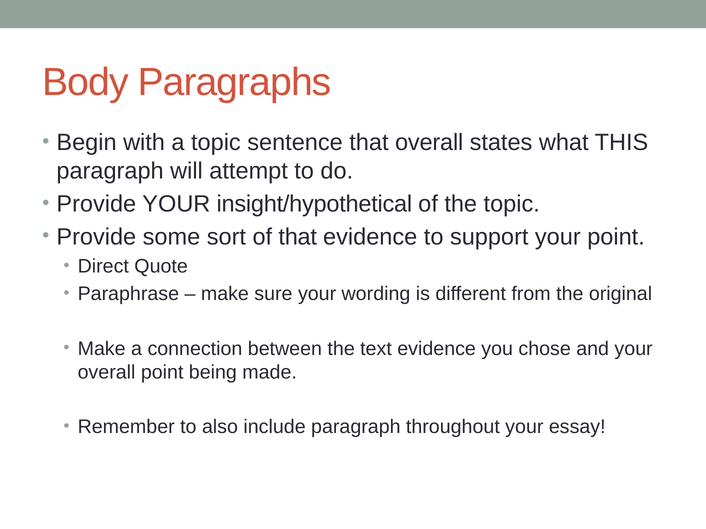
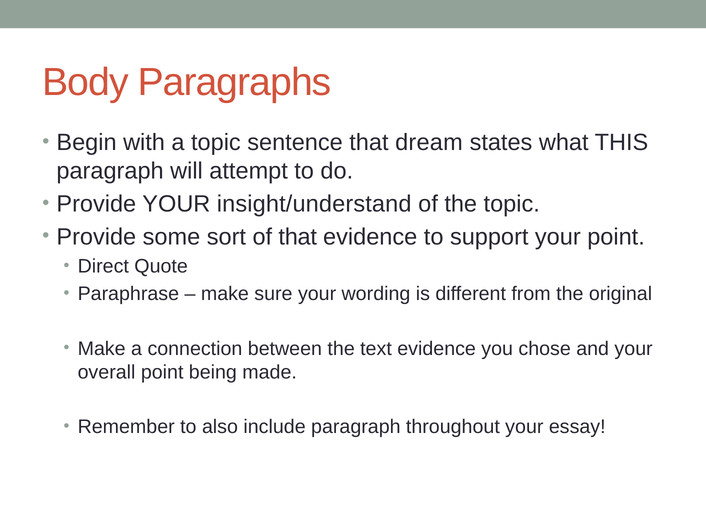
that overall: overall -> dream
insight/hypothetical: insight/hypothetical -> insight/understand
